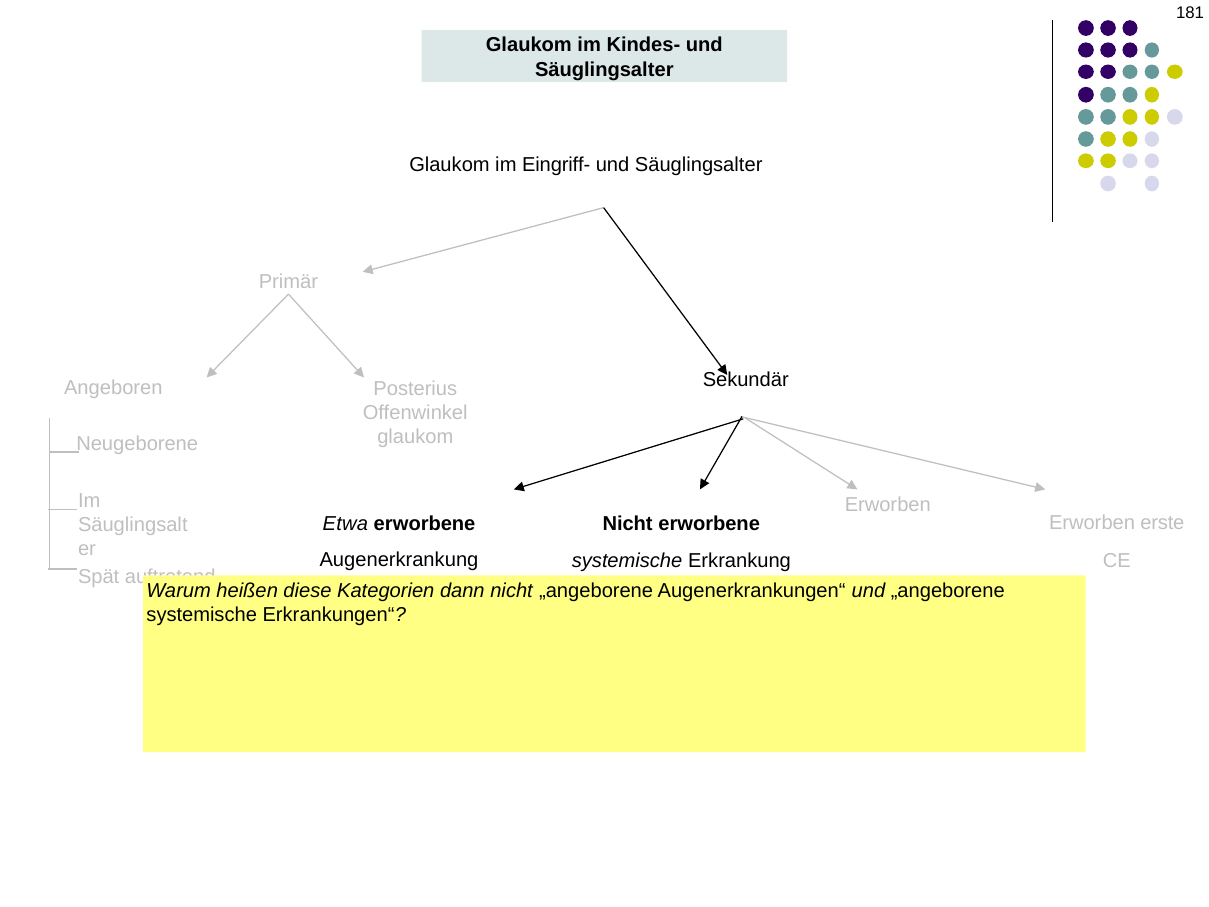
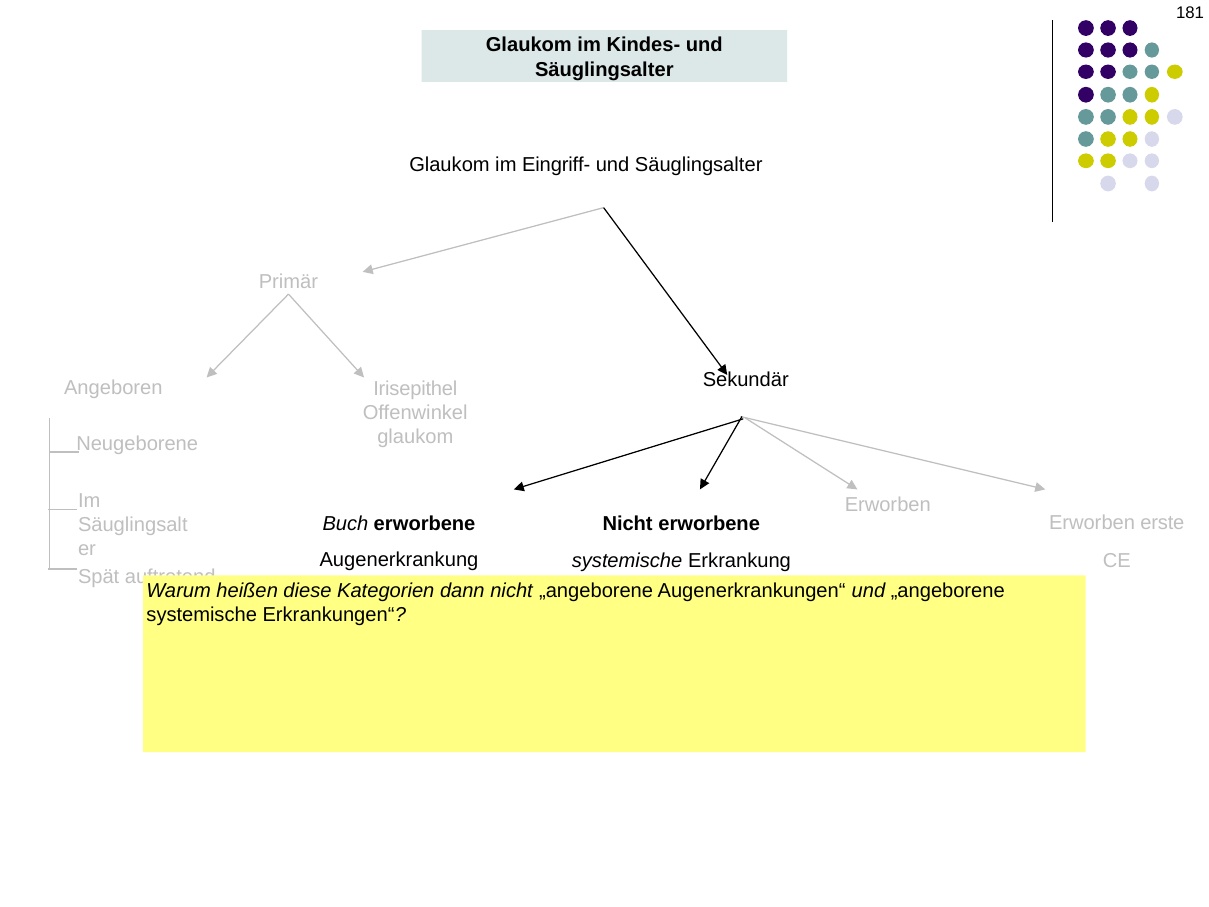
Posterius: Posterius -> Irisepithel
Etwa: Etwa -> Buch
